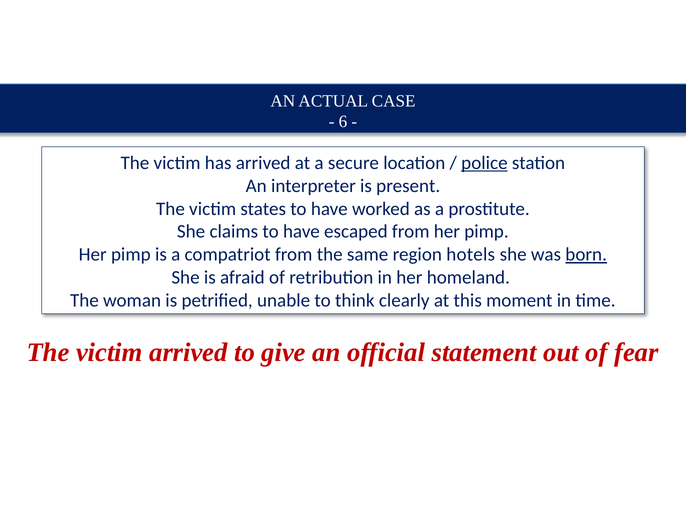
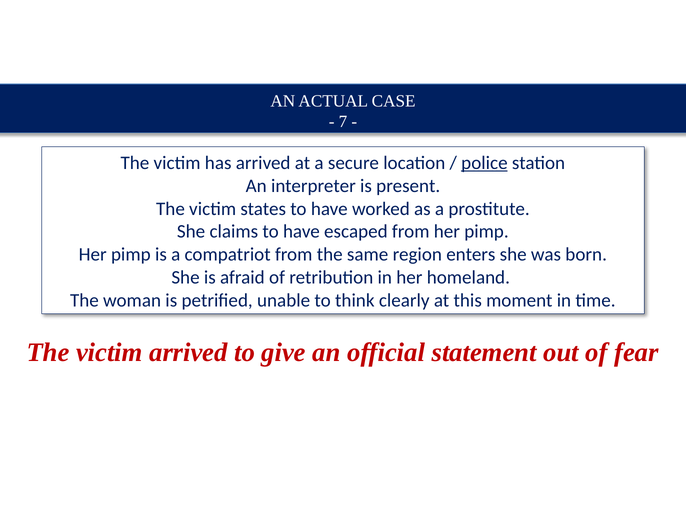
6: 6 -> 7
hotels: hotels -> enters
born underline: present -> none
